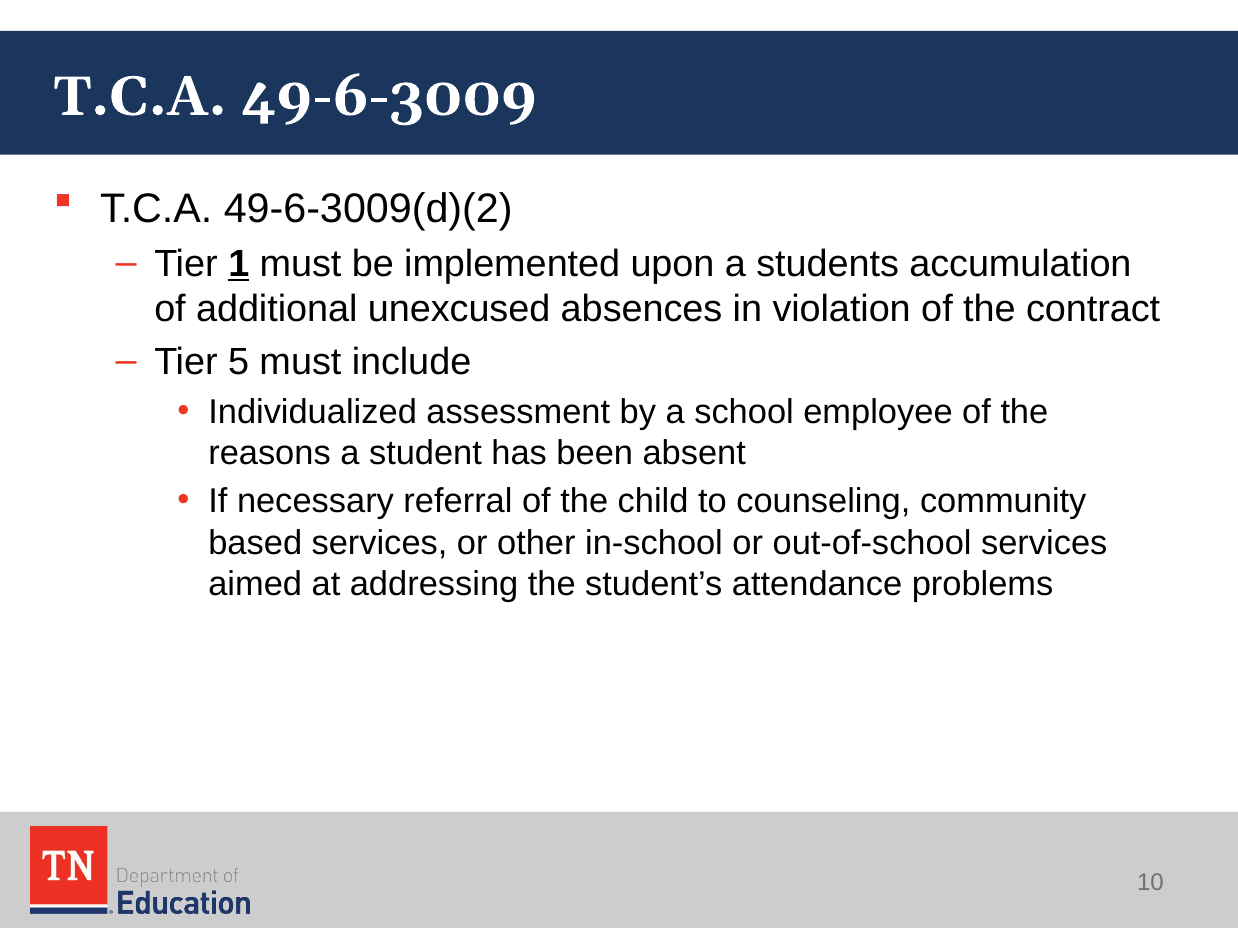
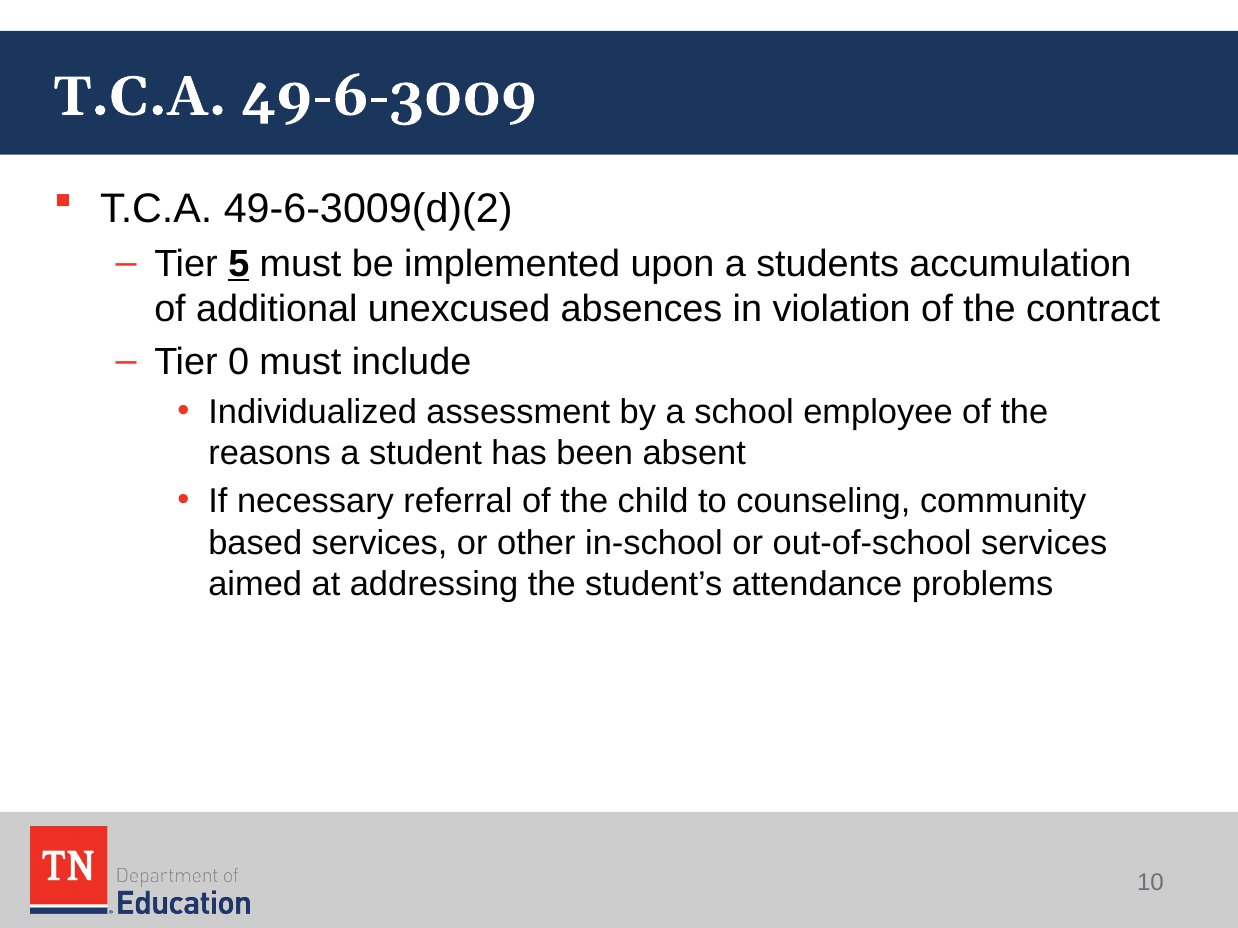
1: 1 -> 5
5: 5 -> 0
